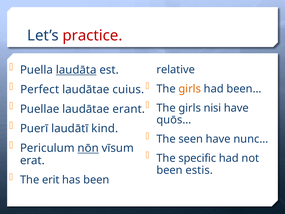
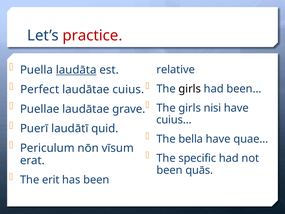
girls at (190, 89) colour: orange -> black
erant: erant -> grave
quōs…: quōs… -> cuius…
kind: kind -> quid
seen: seen -> bella
nunc…: nunc… -> quae…
nōn underline: present -> none
estis: estis -> quās
